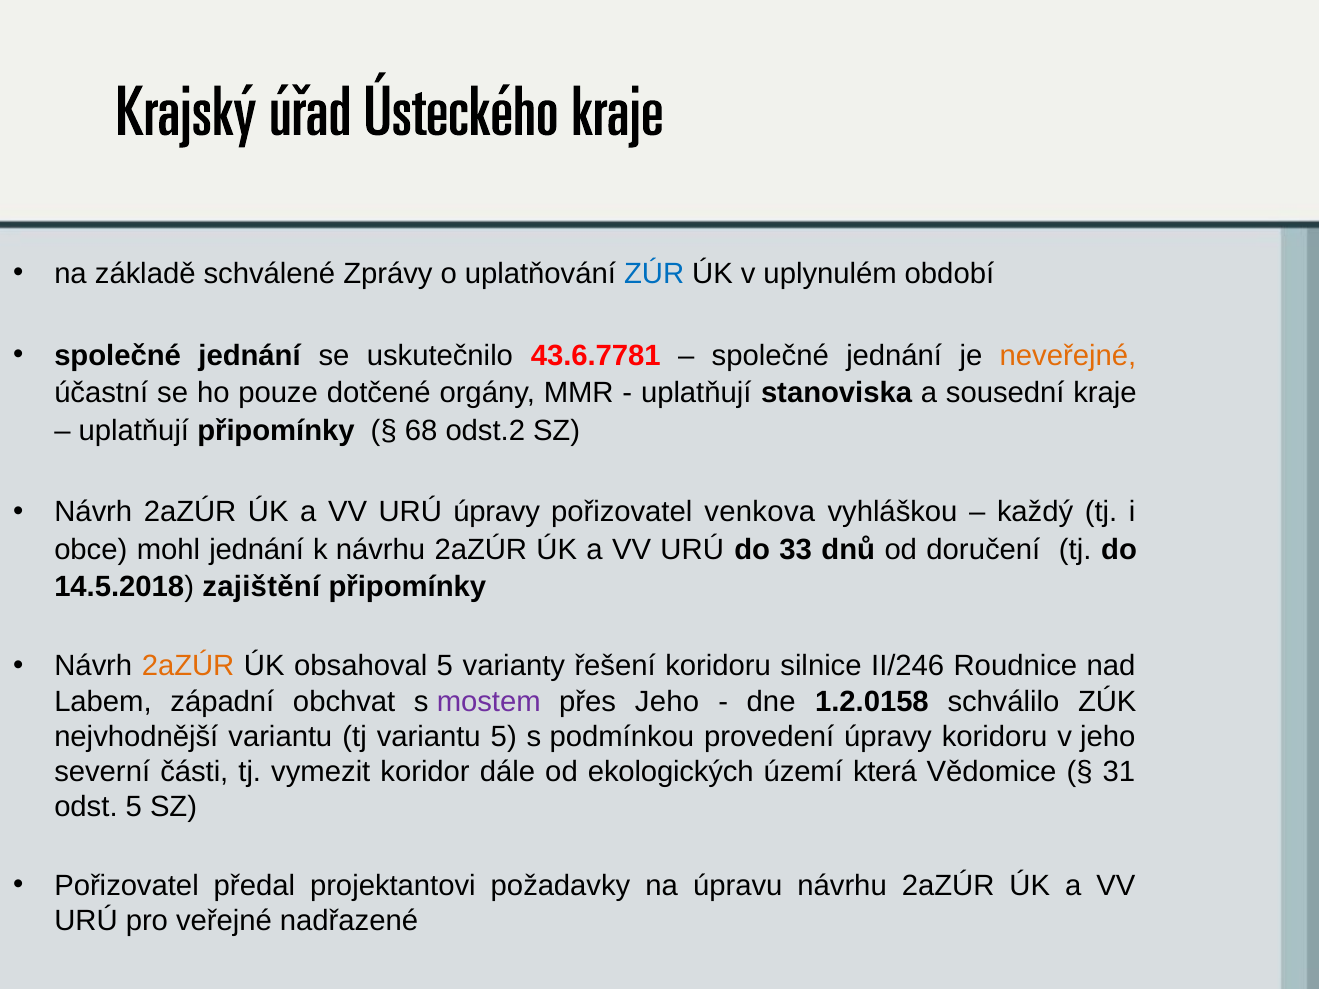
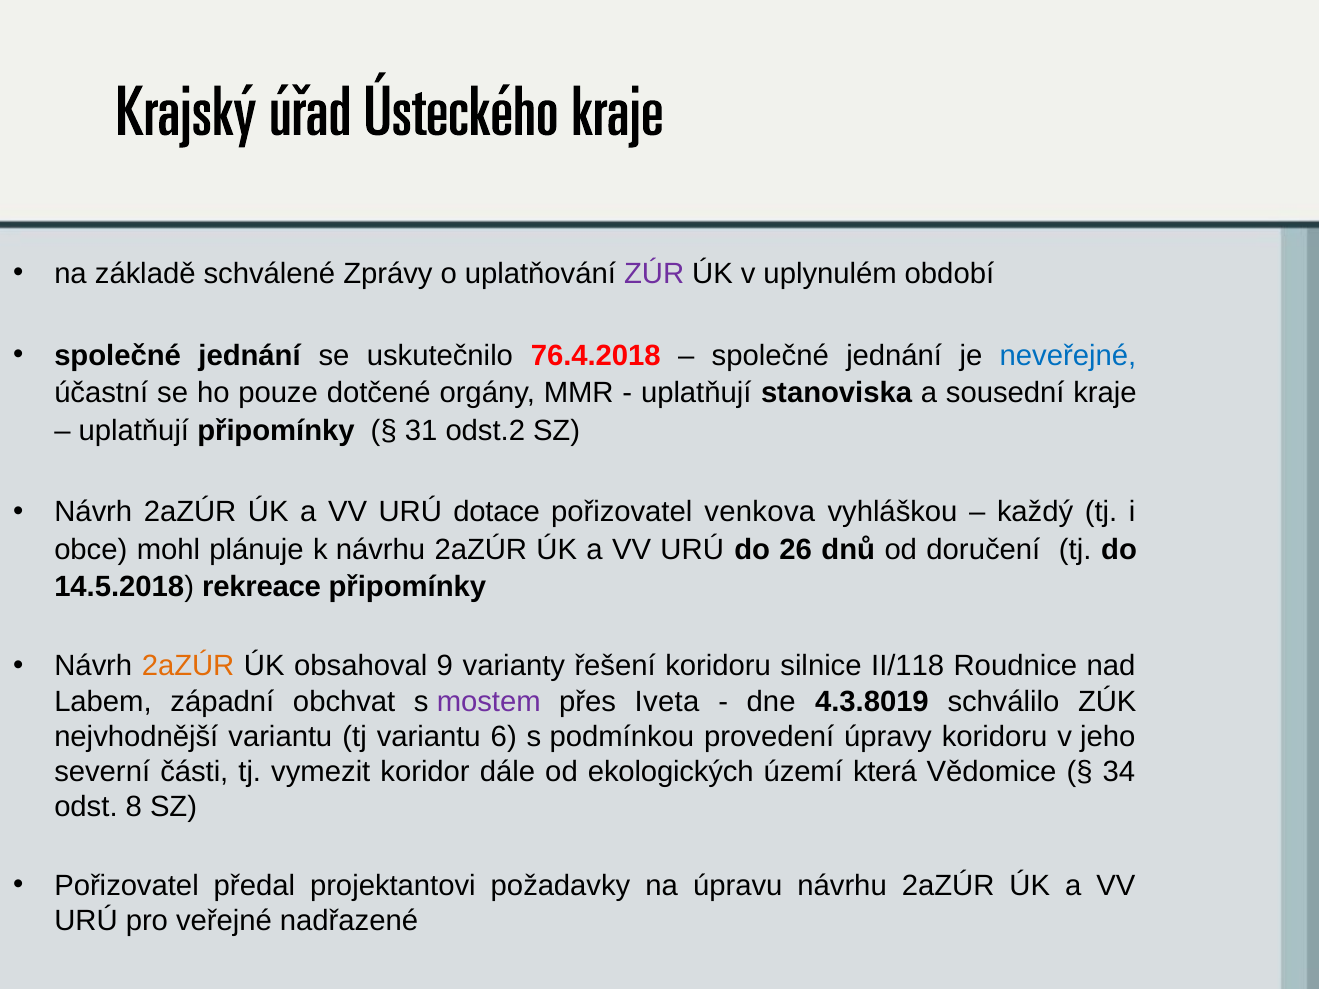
ZÚR colour: blue -> purple
43.6.7781: 43.6.7781 -> 76.4.2018
neveřejné colour: orange -> blue
68: 68 -> 31
URÚ úpravy: úpravy -> dotace
mohl jednání: jednání -> plánuje
33: 33 -> 26
zajištění: zajištění -> rekreace
obsahoval 5: 5 -> 9
II/246: II/246 -> II/118
přes Jeho: Jeho -> Iveta
1.2.0158: 1.2.0158 -> 4.3.8019
variantu 5: 5 -> 6
31: 31 -> 34
odst 5: 5 -> 8
